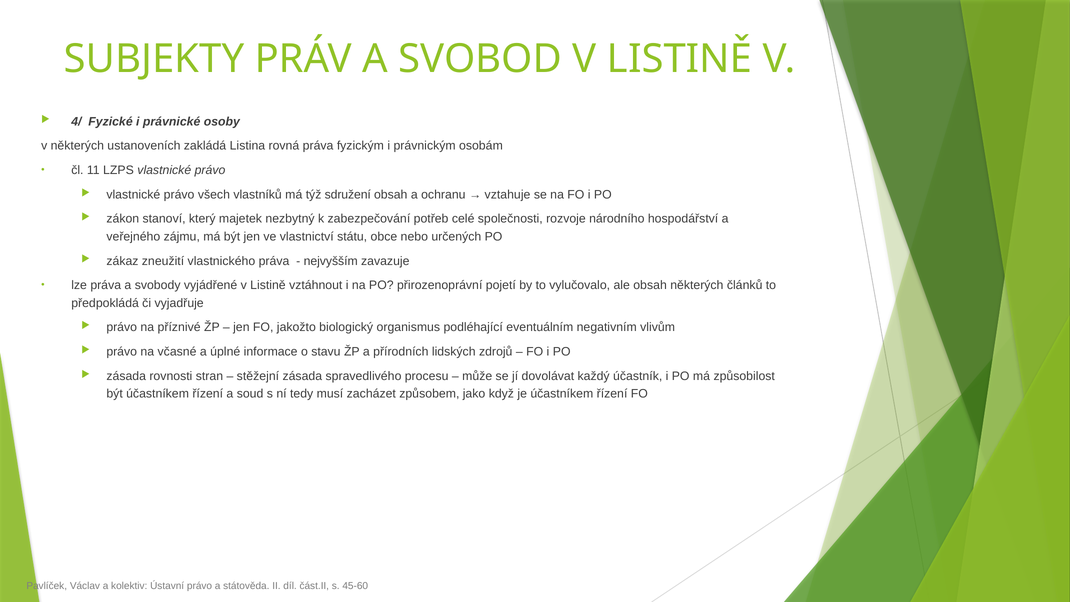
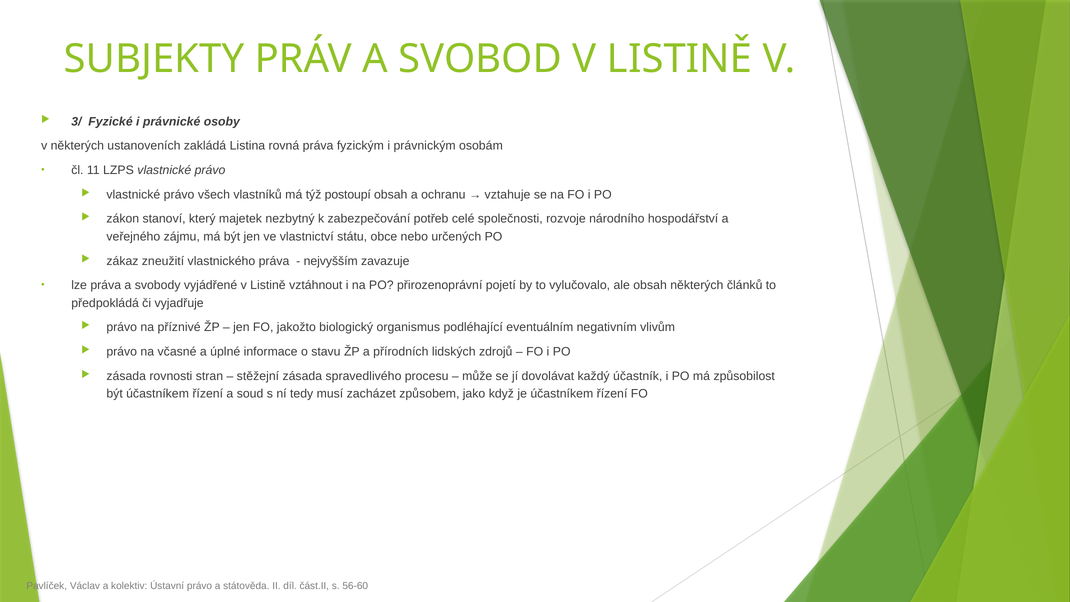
4/: 4/ -> 3/
sdružení: sdružení -> postoupí
45-60: 45-60 -> 56-60
